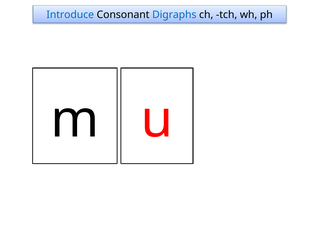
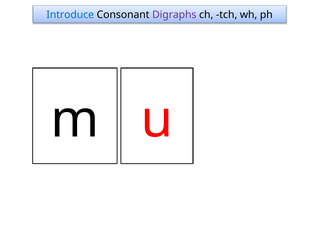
Digraphs colour: blue -> purple
